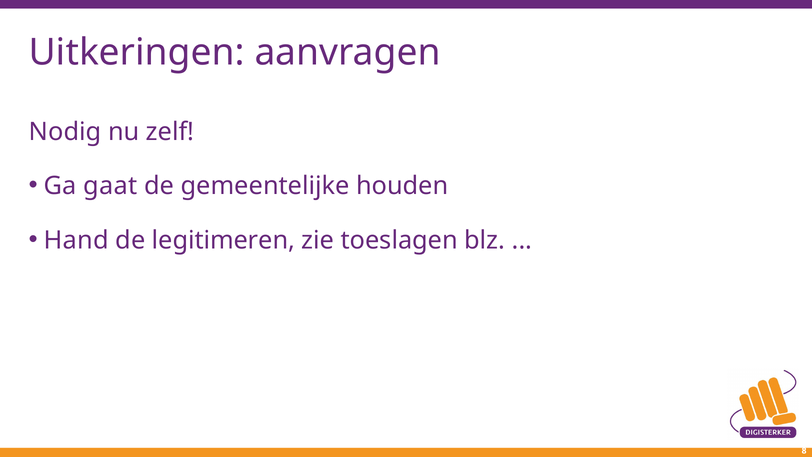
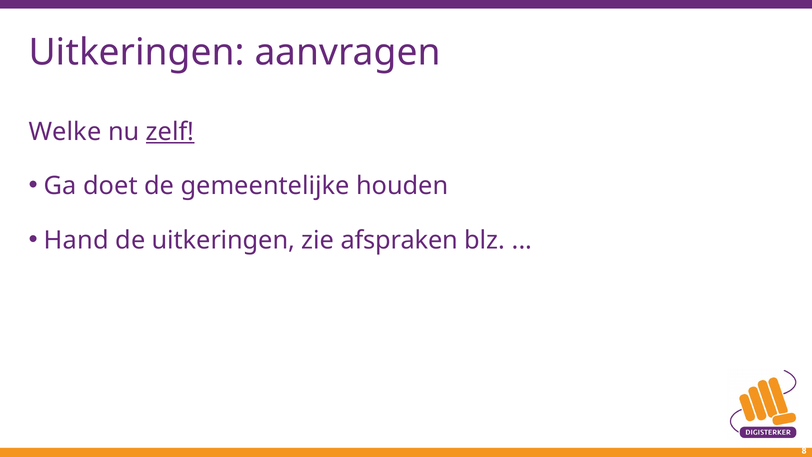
Nodig: Nodig -> Welke
zelf underline: none -> present
gaat: gaat -> doet
de legitimeren: legitimeren -> uitkeringen
toeslagen: toeslagen -> afspraken
